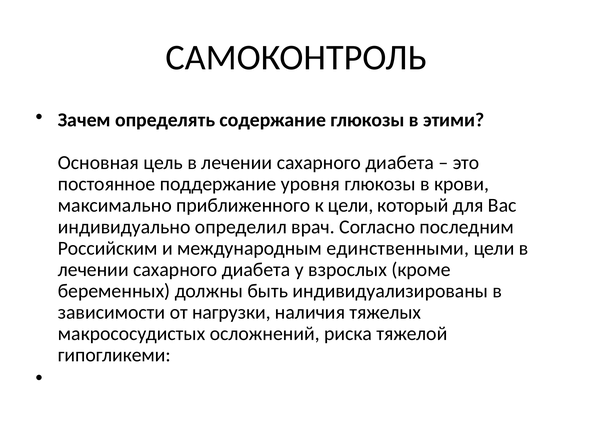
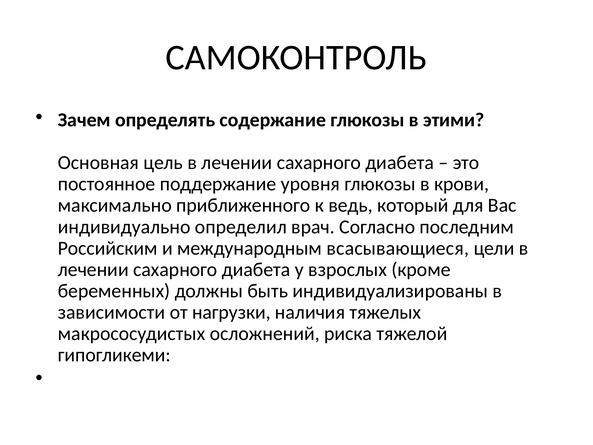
к цели: цели -> ведь
единственными: единственными -> всасывающиеся
